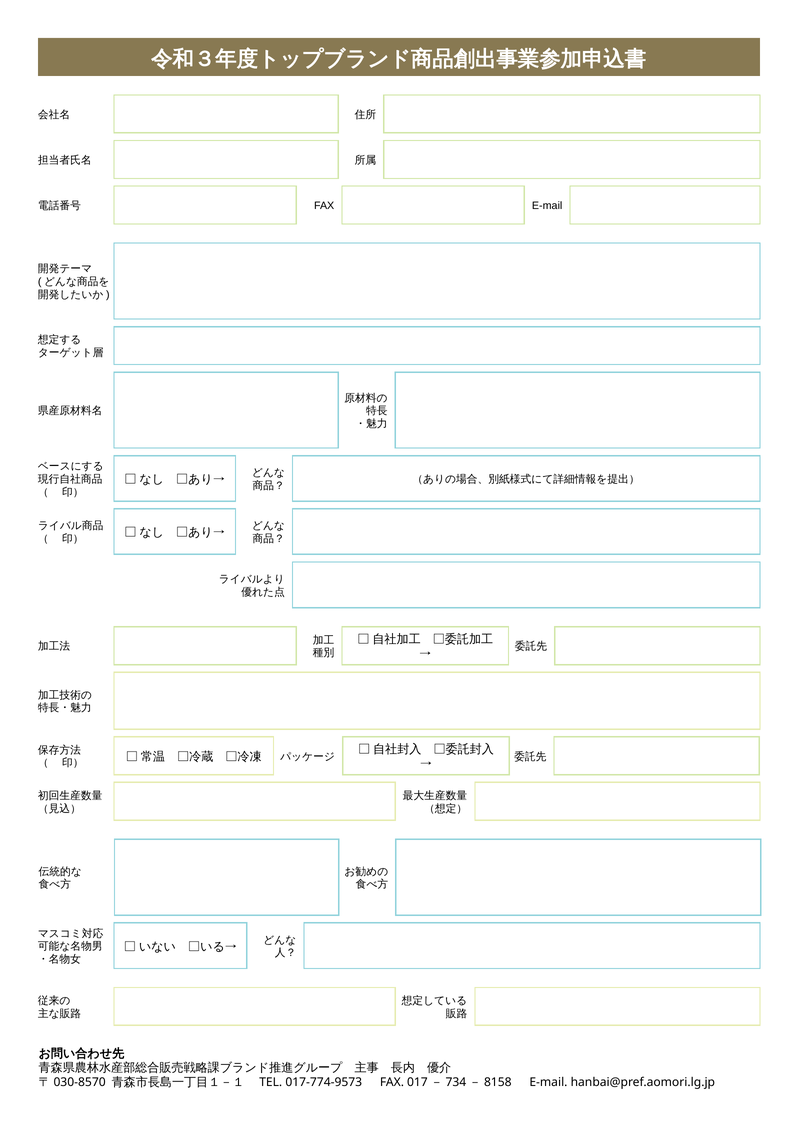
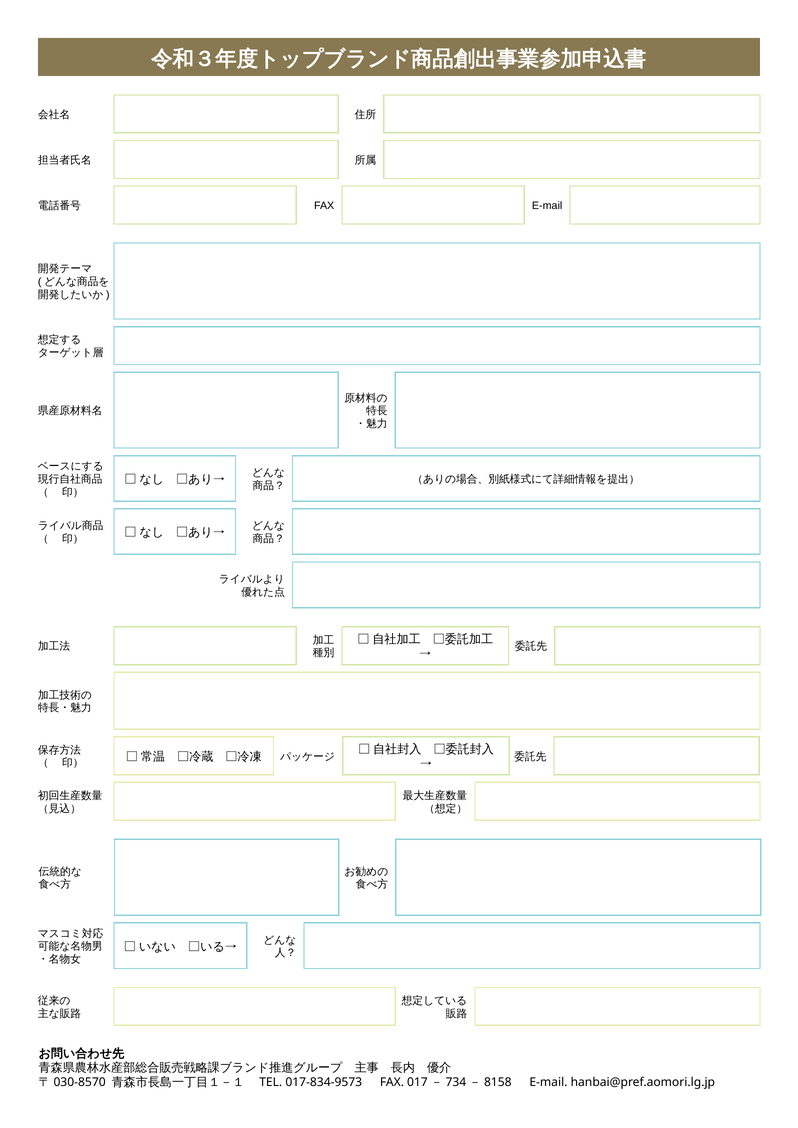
017-774-9573: 017-774-9573 -> 017-834-9573
